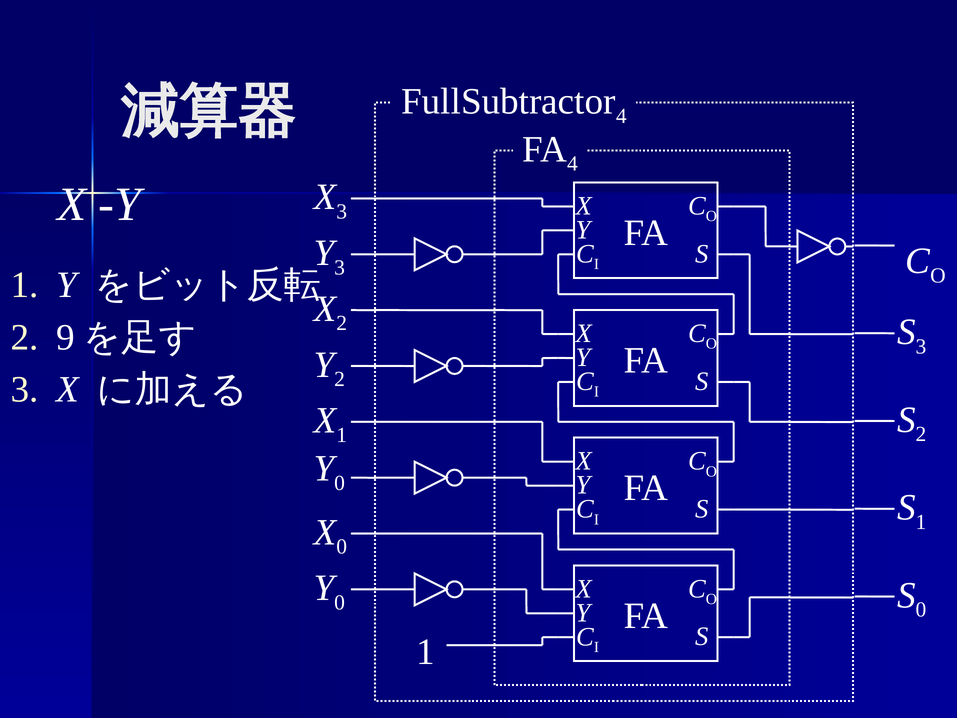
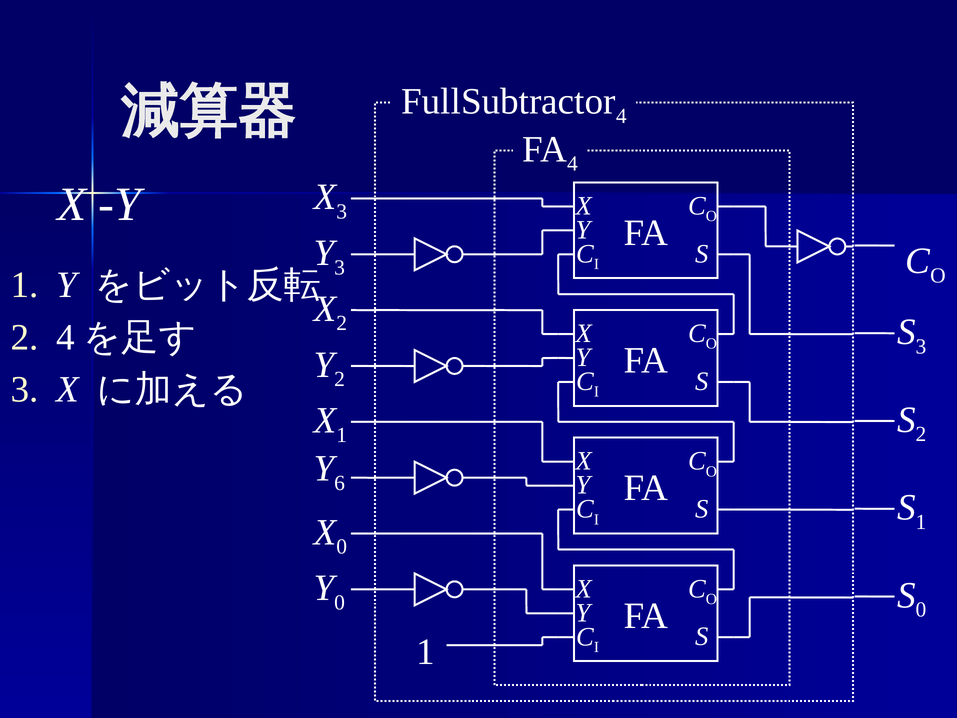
9 at (65, 337): 9 -> 4
0 at (340, 483): 0 -> 6
